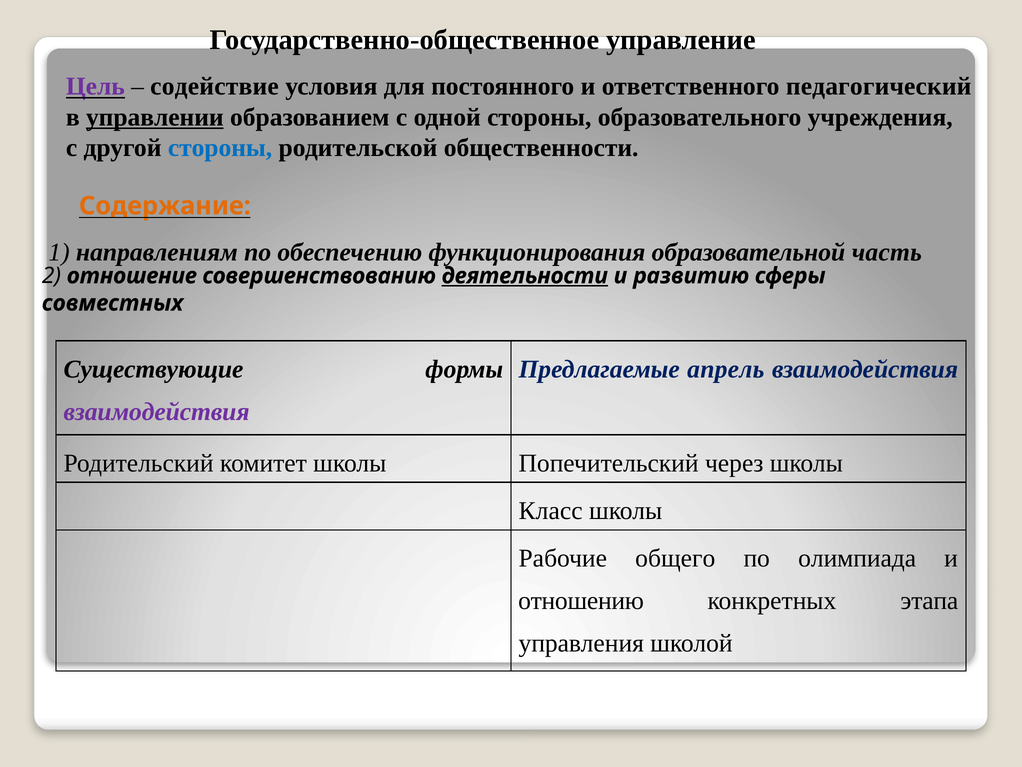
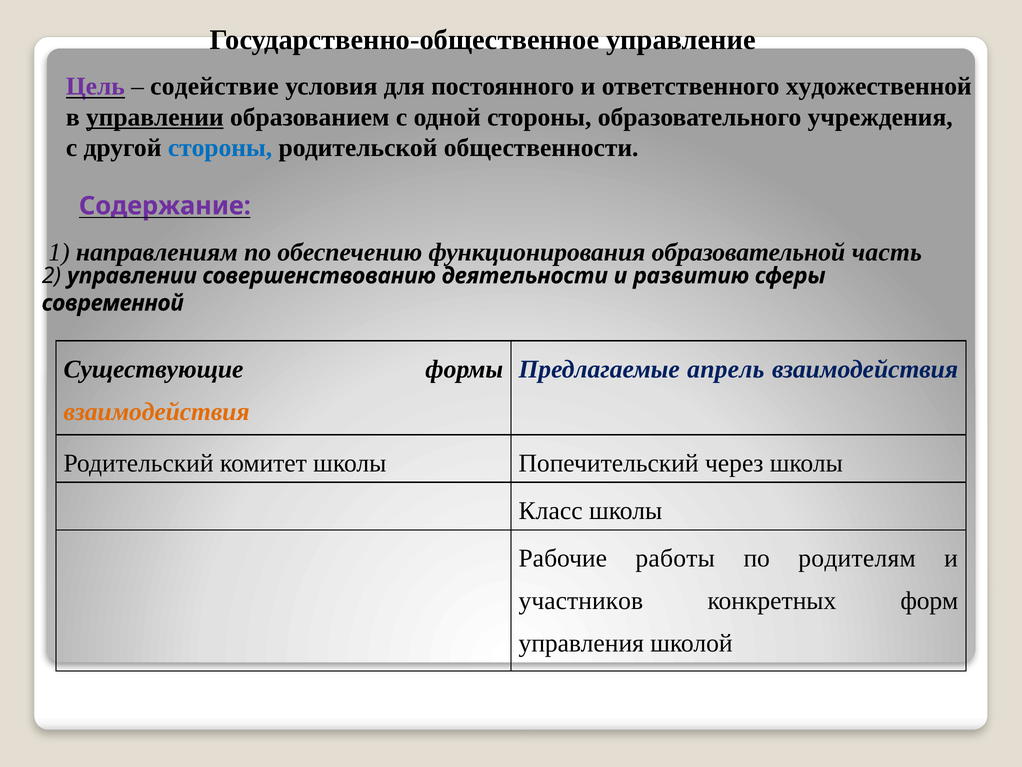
педагогический: педагогический -> художественной
Содержание colour: orange -> purple
2 отношение: отношение -> управлении
деятельности underline: present -> none
совместных: совместных -> современной
взаимодействия at (157, 411) colour: purple -> orange
общего: общего -> работы
олимпиада: олимпиада -> родителям
отношению: отношению -> участников
этапа: этапа -> форм
